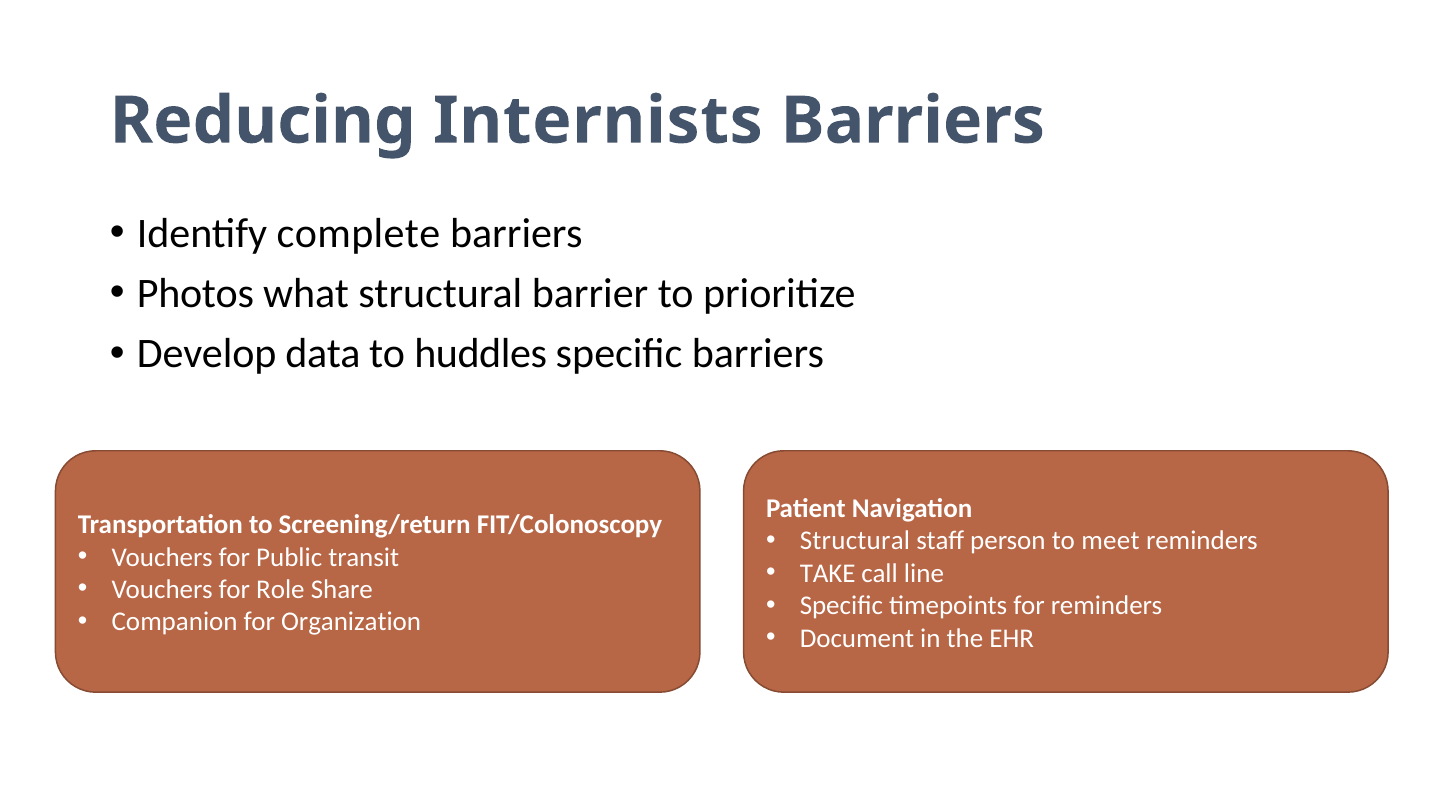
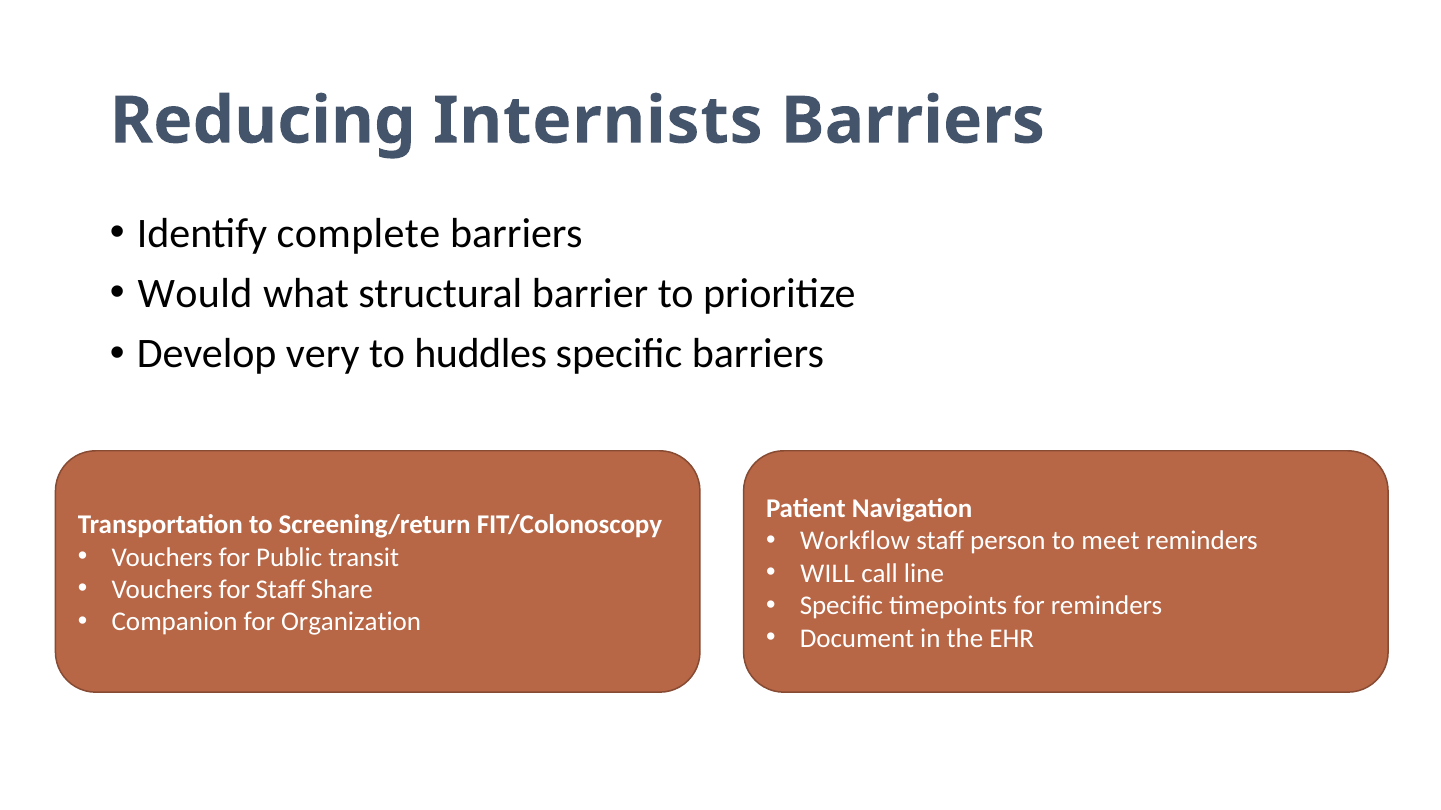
Photos: Photos -> Would
data: data -> very
Structural at (855, 541): Structural -> Workflow
TAKE: TAKE -> WILL
for Role: Role -> Staff
